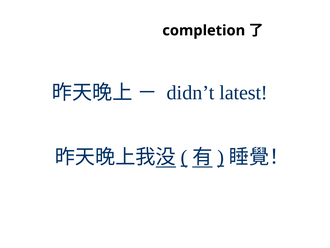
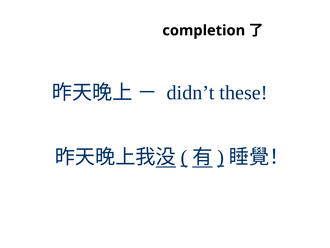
latest: latest -> these
